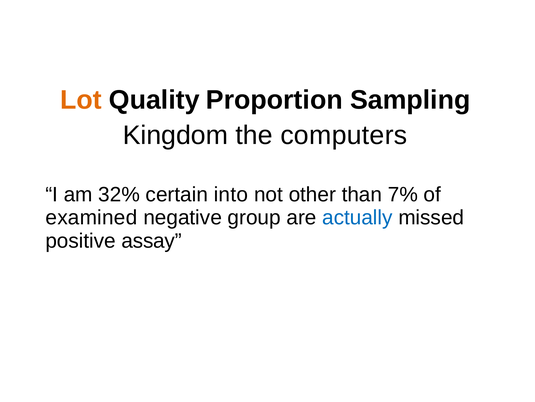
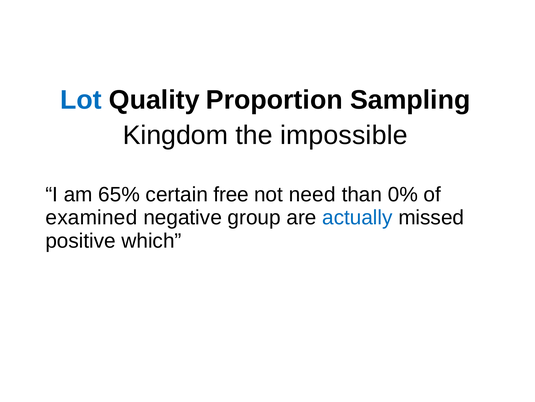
Lot colour: orange -> blue
computers: computers -> impossible
32%: 32% -> 65%
into: into -> free
other: other -> need
7%: 7% -> 0%
assay: assay -> which
